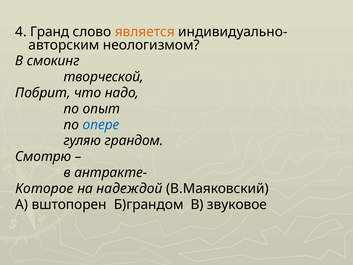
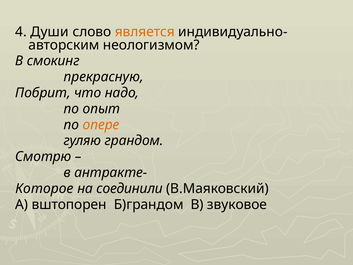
Гранд: Гранд -> Души
творческой: творческой -> прекрасную
опере colour: blue -> orange
надеждой: надеждой -> соединили
